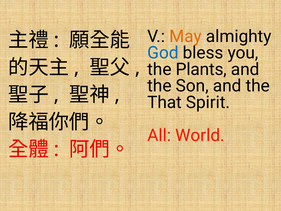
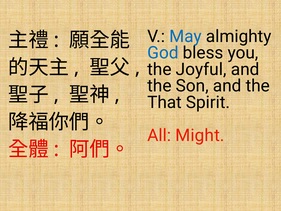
May colour: orange -> blue
Plants: Plants -> Joyful
World: World -> Might
